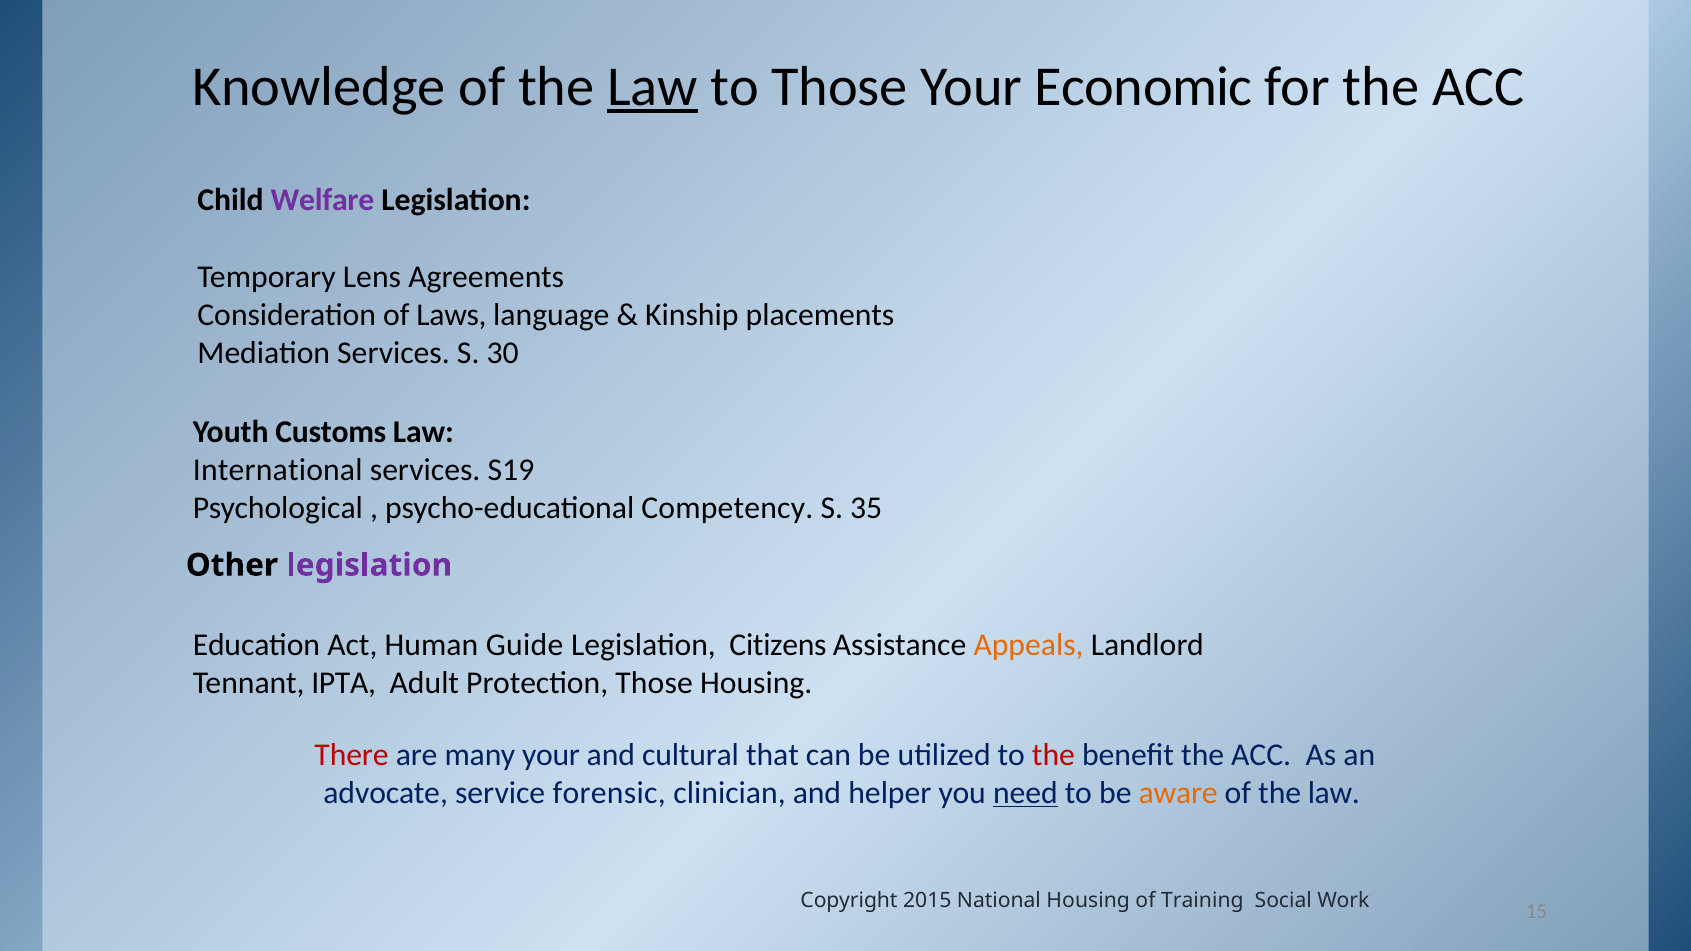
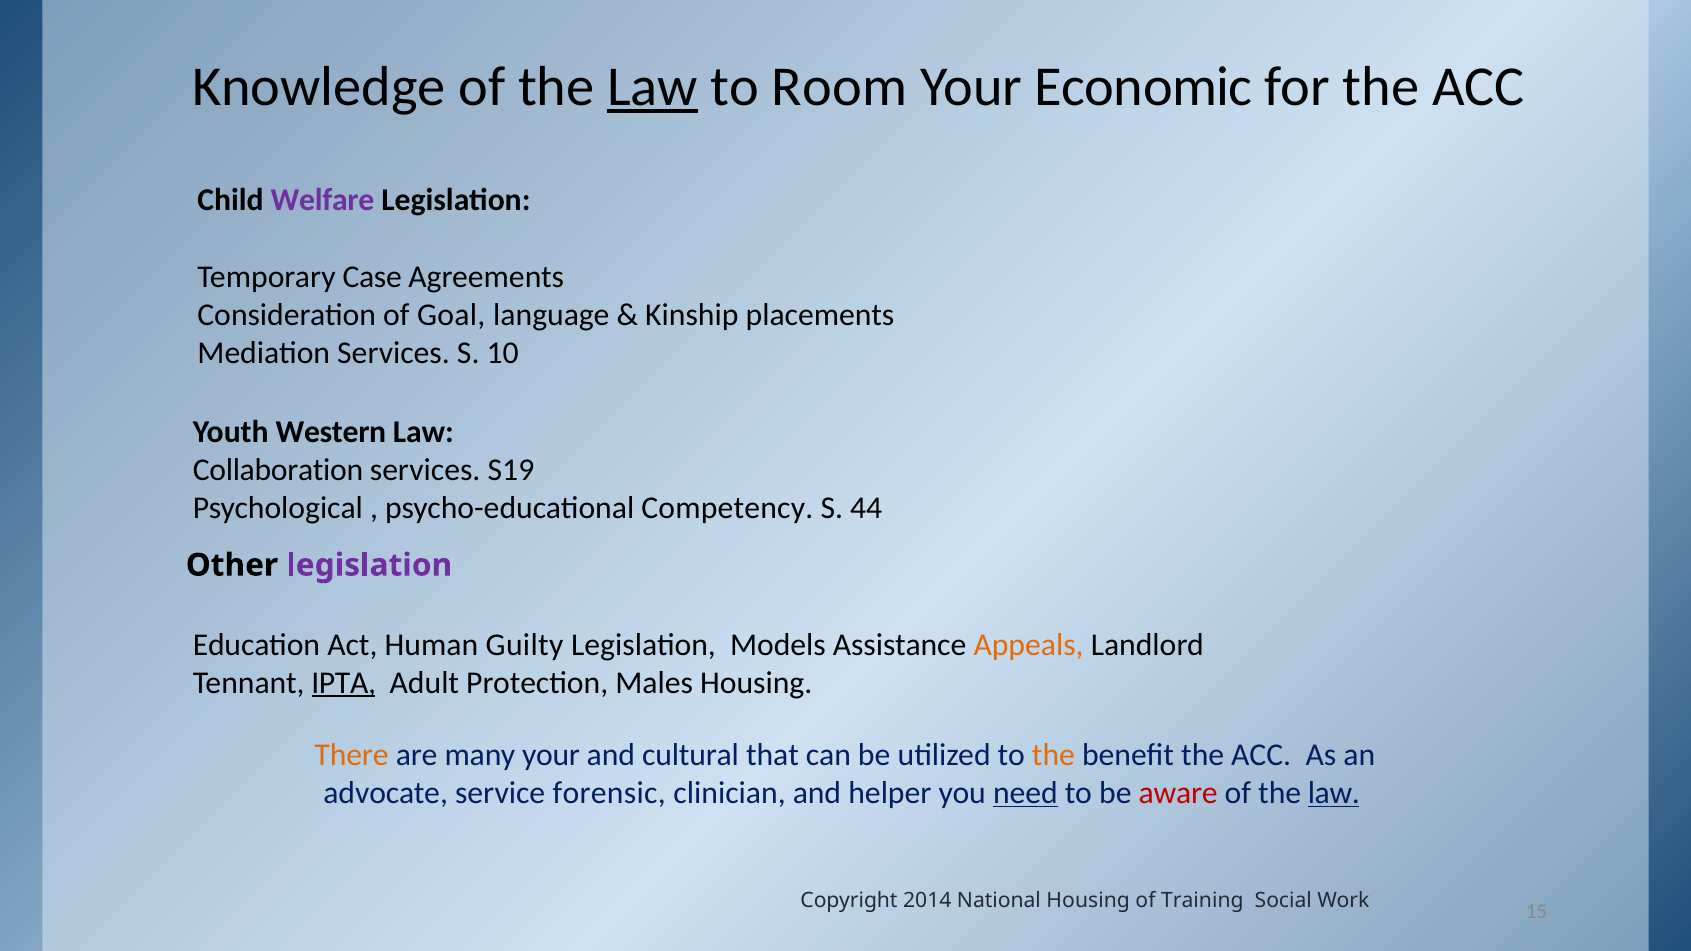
to Those: Those -> Room
Lens: Lens -> Case
Laws: Laws -> Goal
30: 30 -> 10
Customs: Customs -> Western
International: International -> Collaboration
35: 35 -> 44
Guide: Guide -> Guilty
Citizens: Citizens -> Models
IPTA underline: none -> present
Protection Those: Those -> Males
There colour: red -> orange
the at (1053, 755) colour: red -> orange
aware colour: orange -> red
law at (1334, 793) underline: none -> present
2015: 2015 -> 2014
